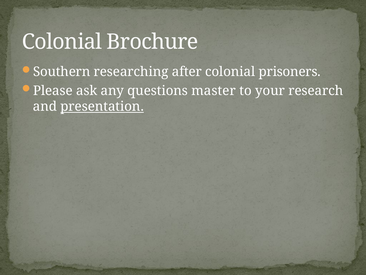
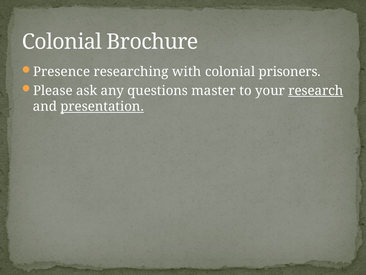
Southern: Southern -> Presence
after: after -> with
research underline: none -> present
